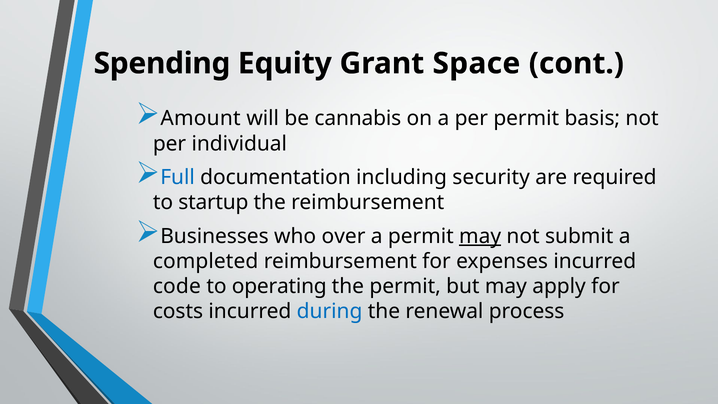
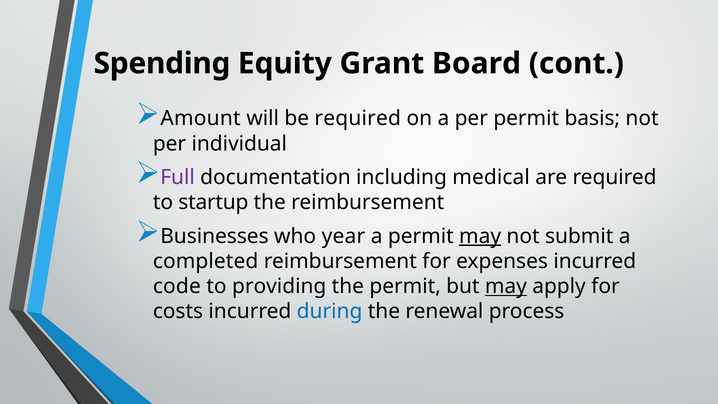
Space: Space -> Board
be cannabis: cannabis -> required
Full colour: blue -> purple
security: security -> medical
over: over -> year
operating: operating -> providing
may at (506, 286) underline: none -> present
